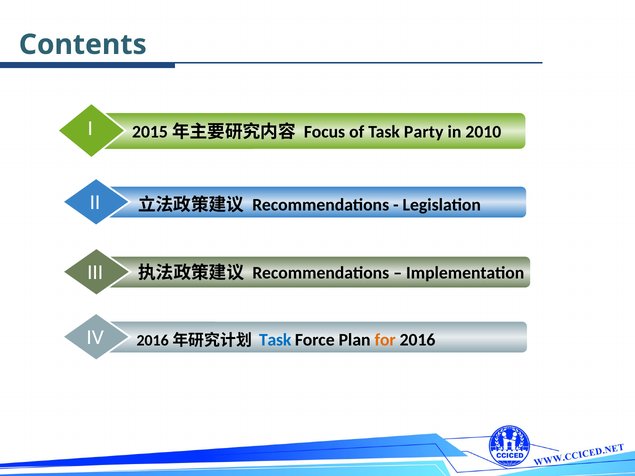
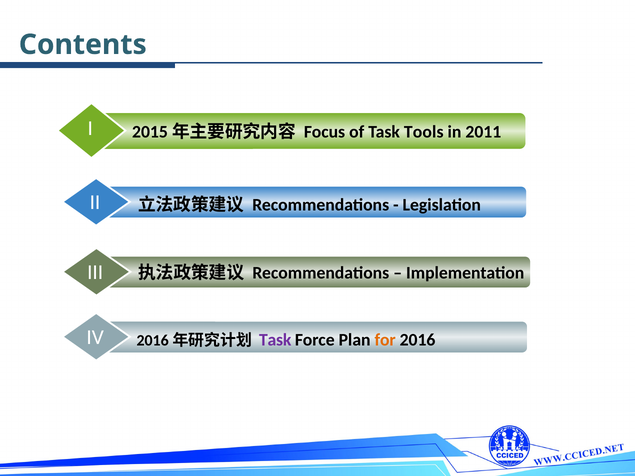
Party: Party -> Tools
2010: 2010 -> 2011
Task at (275, 340) colour: blue -> purple
